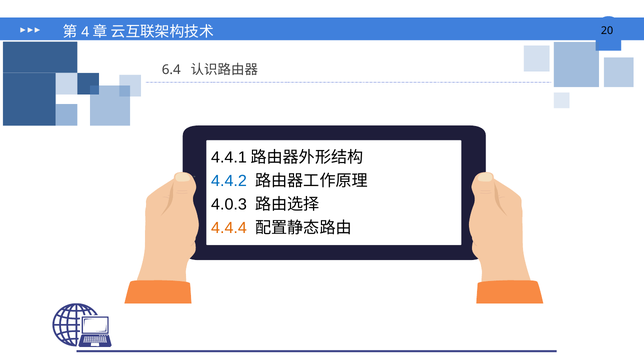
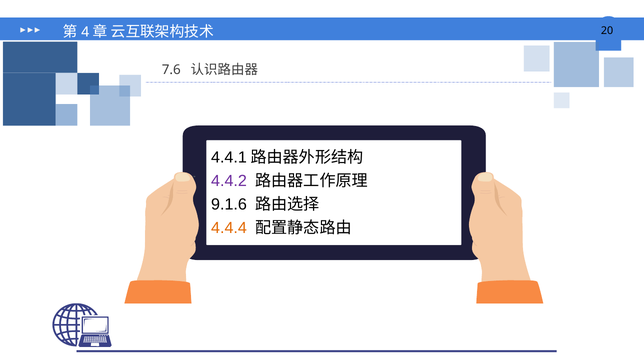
6.4: 6.4 -> 7.6
4.4.2 colour: blue -> purple
4.0.3: 4.0.3 -> 9.1.6
